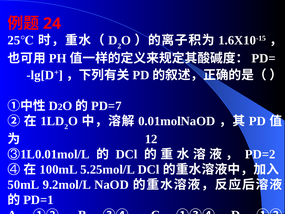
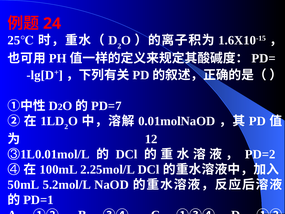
5.25mol/L: 5.25mol/L -> 2.25mol/L
9.2mol/L: 9.2mol/L -> 5.2mol/L
